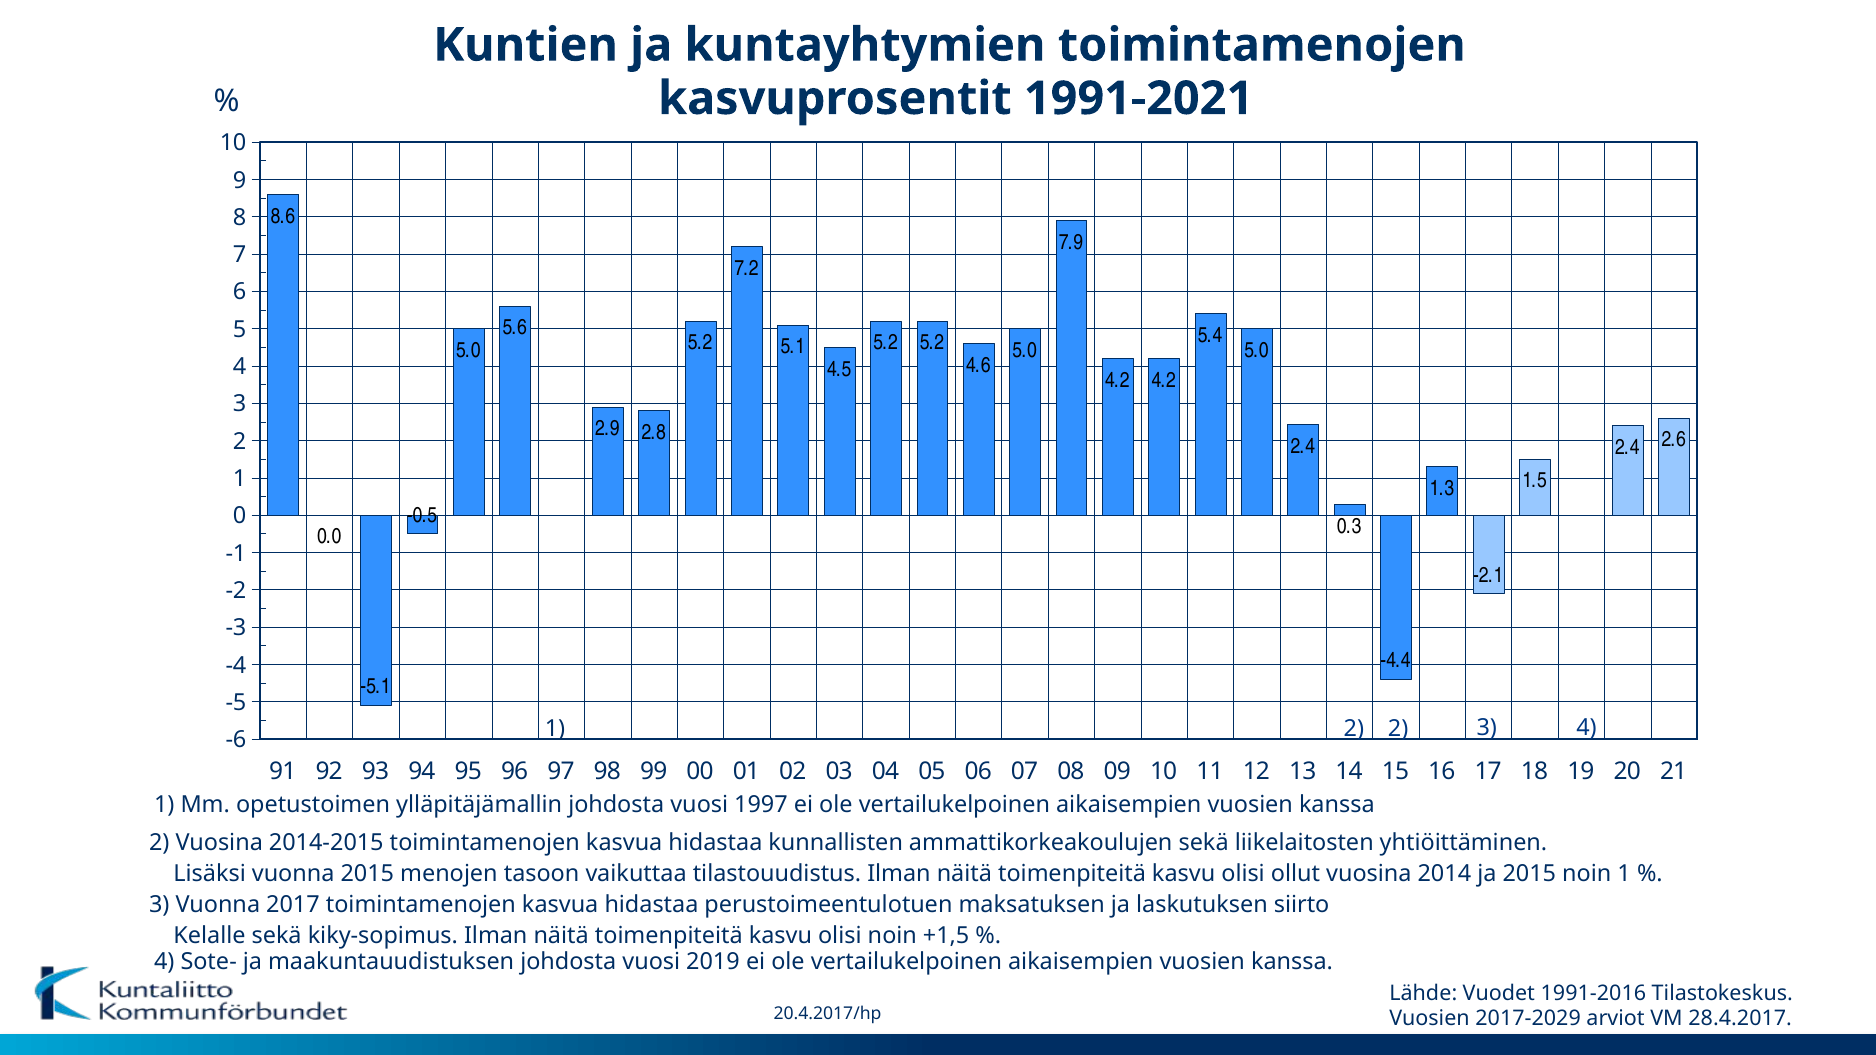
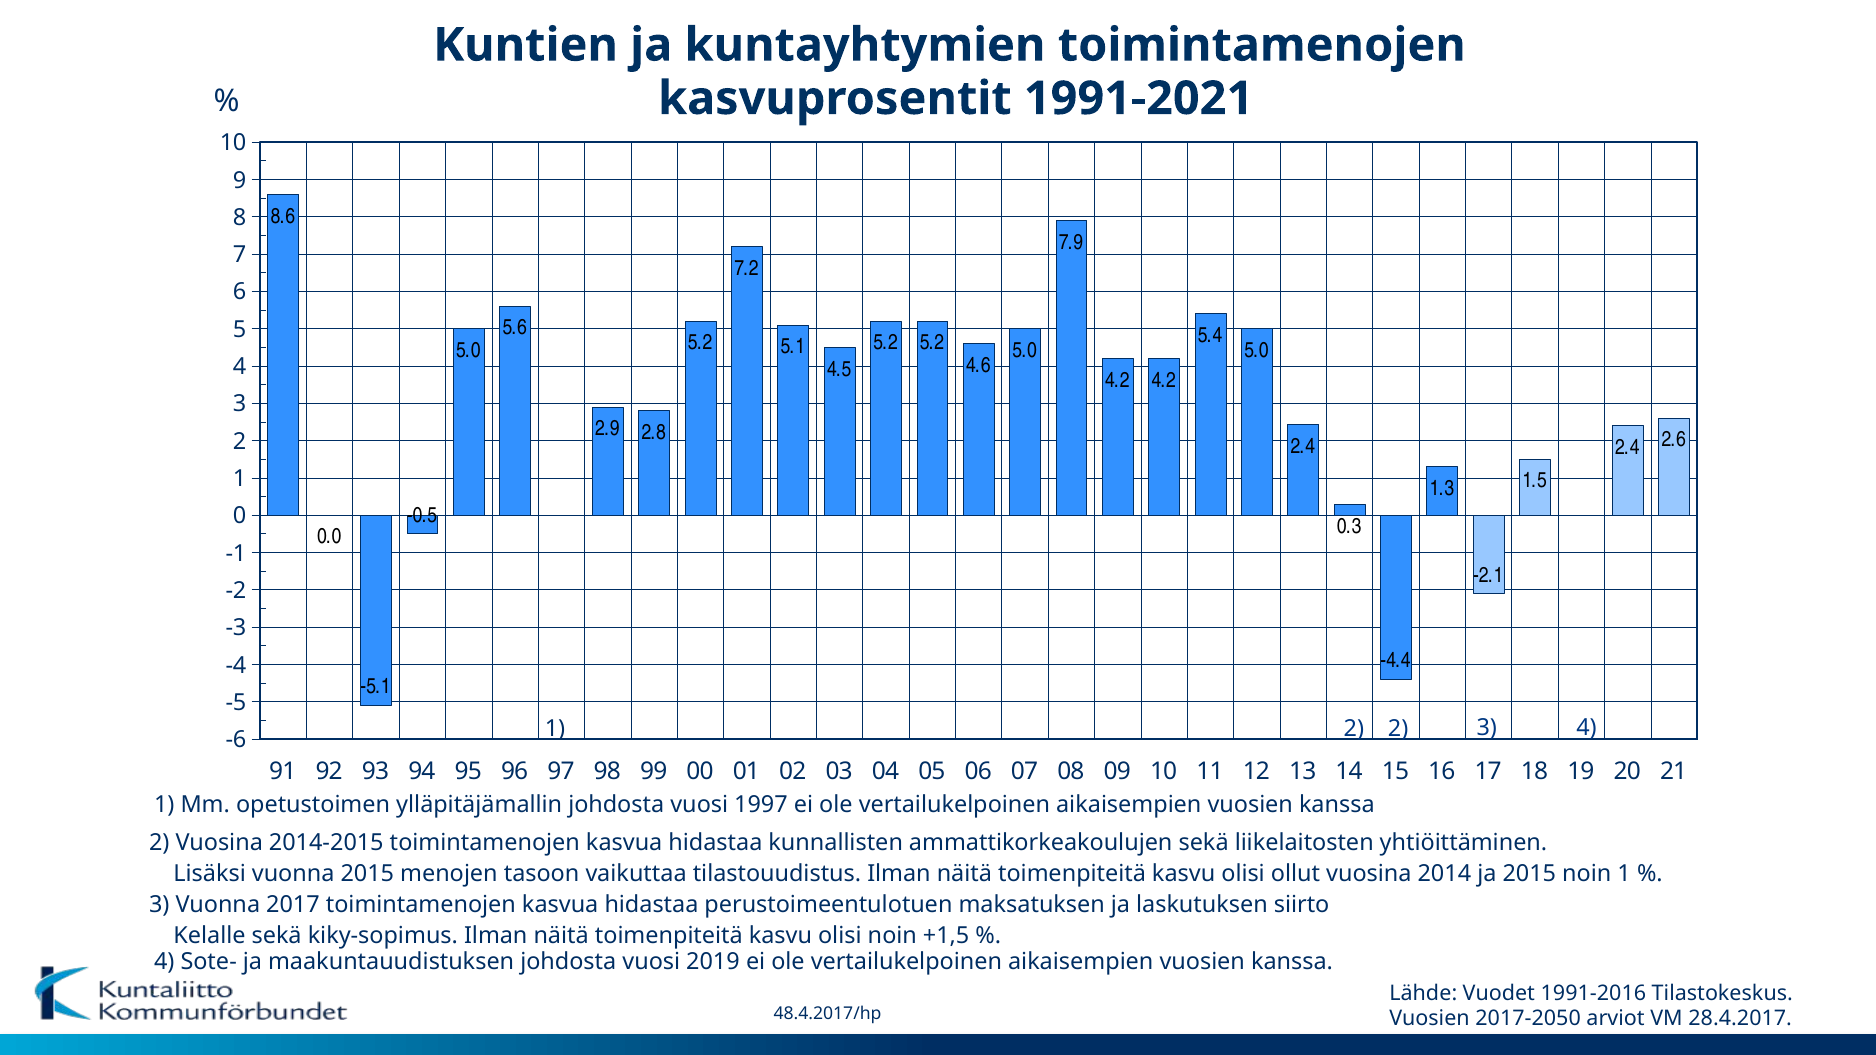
20.4.2017/hp: 20.4.2017/hp -> 48.4.2017/hp
2017-2029: 2017-2029 -> 2017-2050
